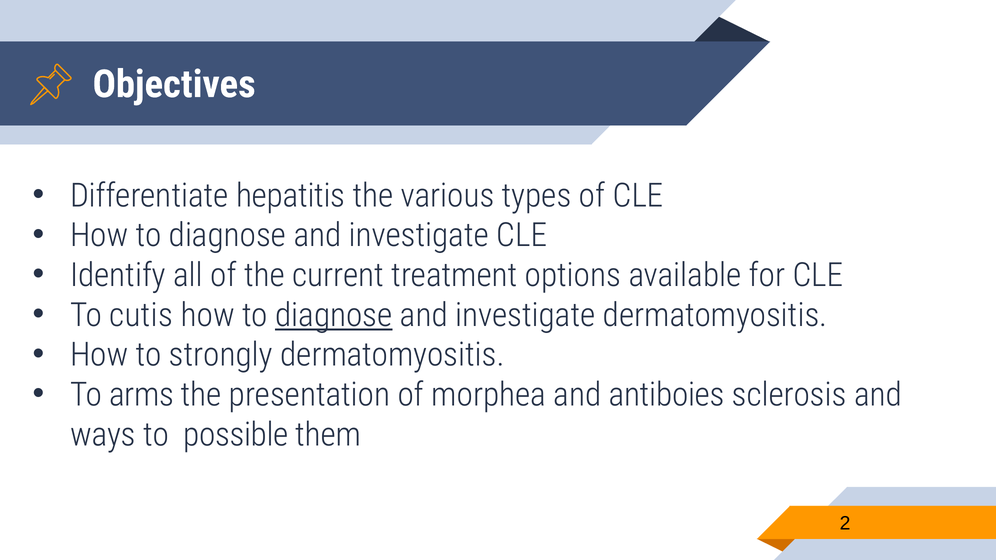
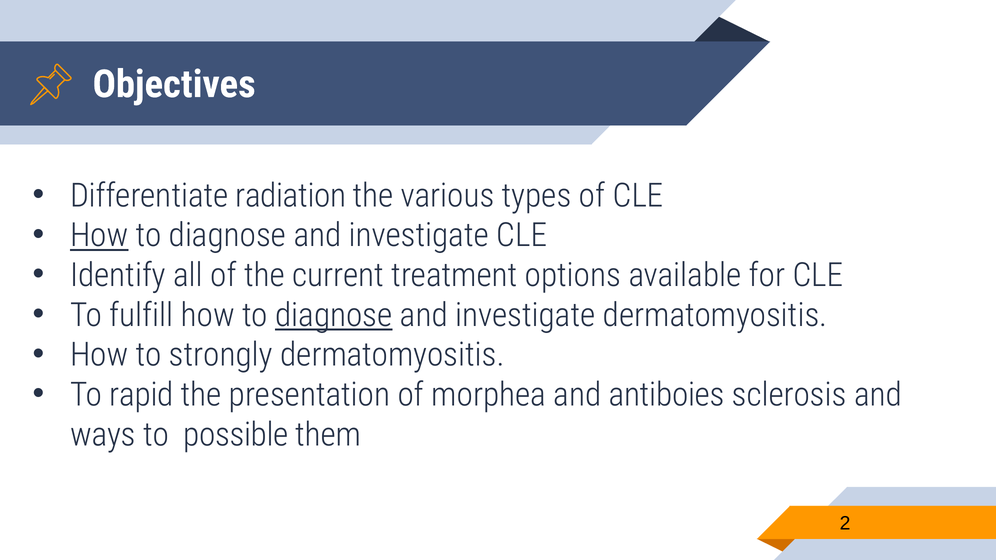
hepatitis: hepatitis -> radiation
How at (99, 236) underline: none -> present
cutis: cutis -> fulfill
arms: arms -> rapid
